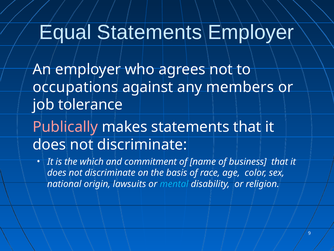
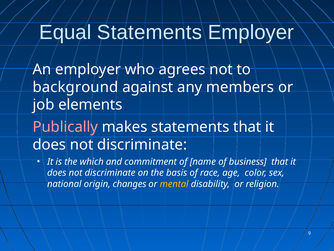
occupations: occupations -> background
tolerance: tolerance -> elements
lawsuits: lawsuits -> changes
mental colour: light blue -> yellow
